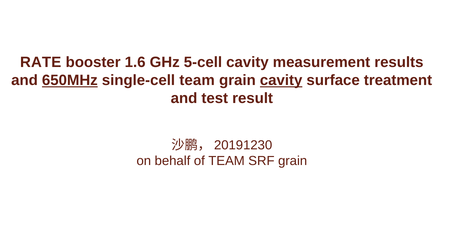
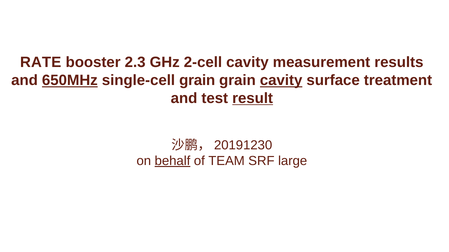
1.6: 1.6 -> 2.3
5-cell: 5-cell -> 2-cell
single-cell team: team -> grain
result underline: none -> present
behalf underline: none -> present
SRF grain: grain -> large
